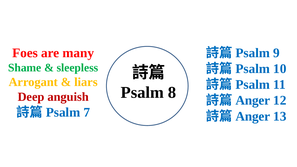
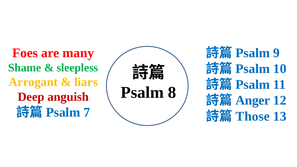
Anger at (253, 116): Anger -> Those
